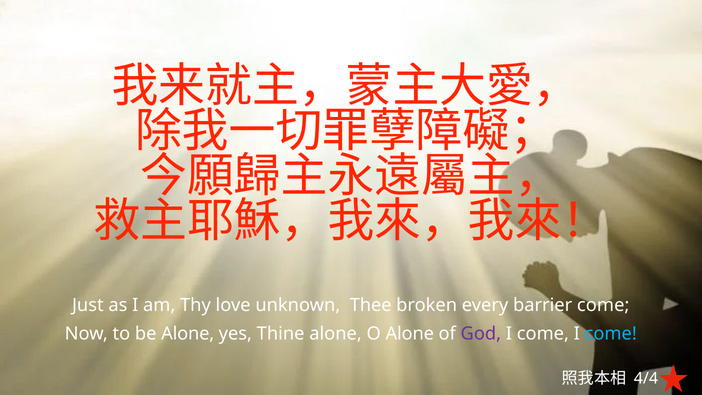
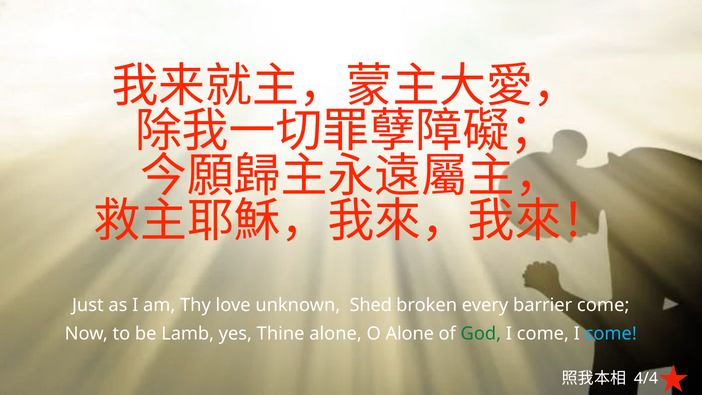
Thee: Thee -> Shed
be Alone: Alone -> Lamb
God colour: purple -> green
